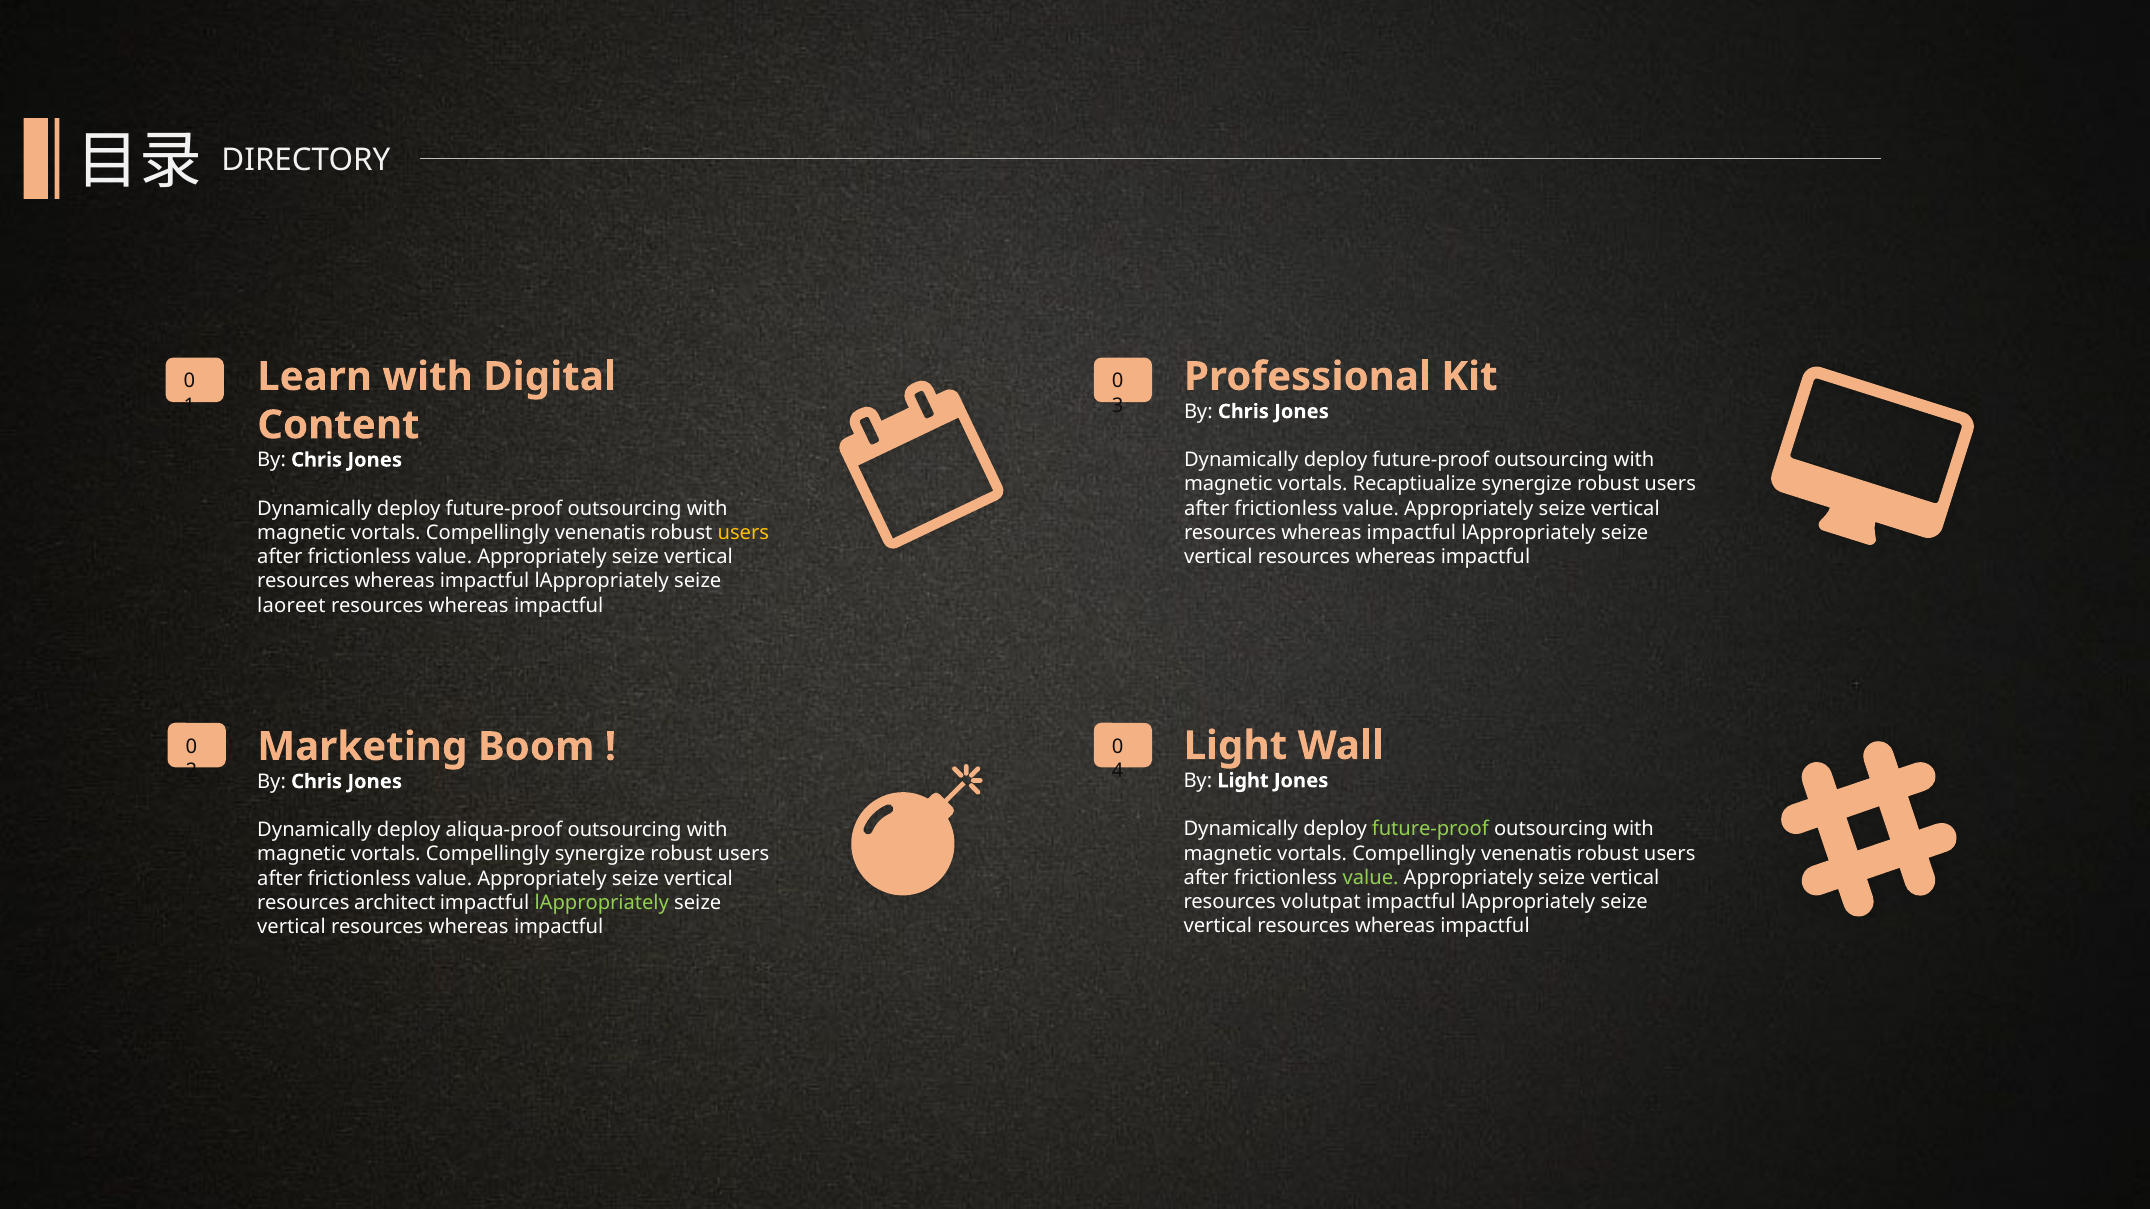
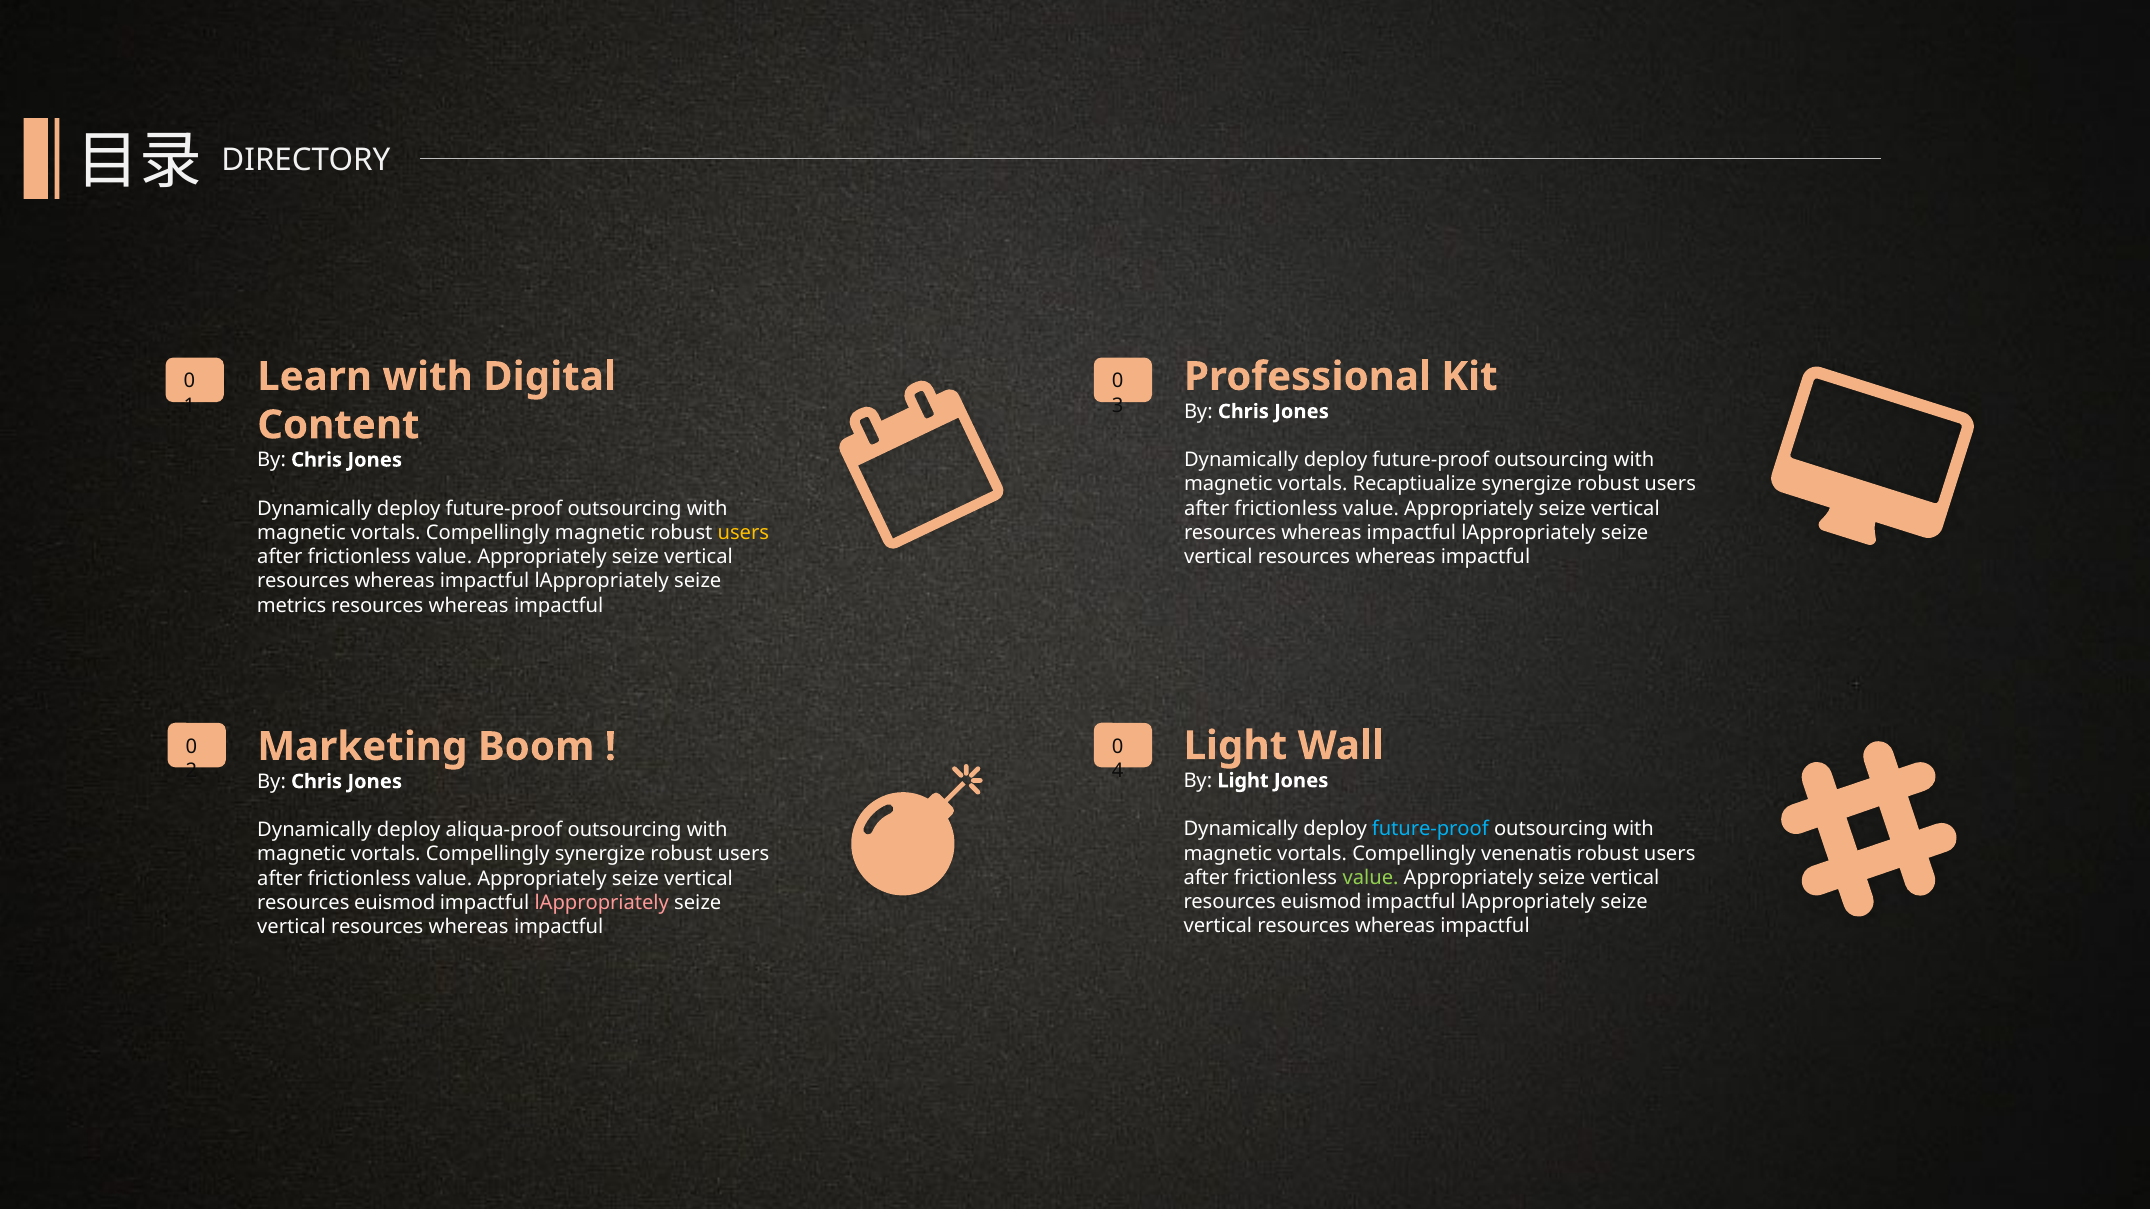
venenatis at (600, 533): venenatis -> magnetic
laoreet: laoreet -> metrics
future-proof at (1430, 829) colour: light green -> light blue
volutpat at (1321, 902): volutpat -> euismod
architect at (395, 903): architect -> euismod
lAppropriately at (602, 903) colour: light green -> pink
